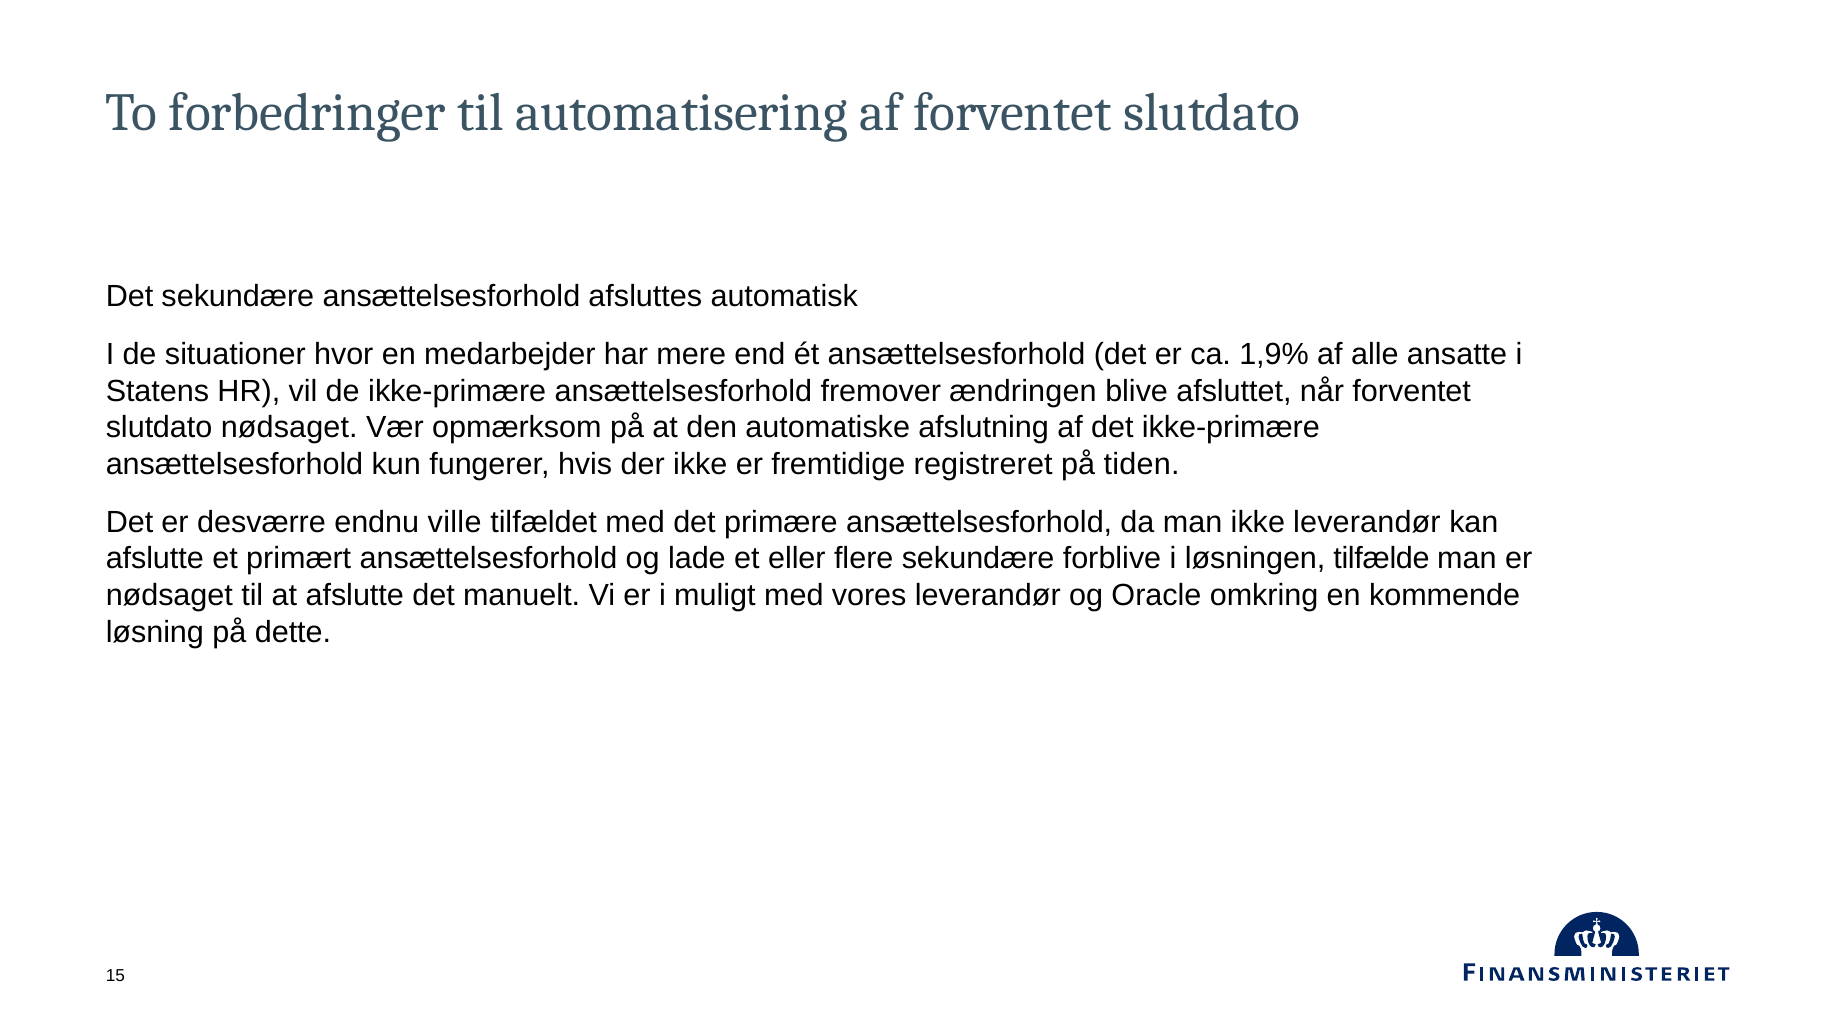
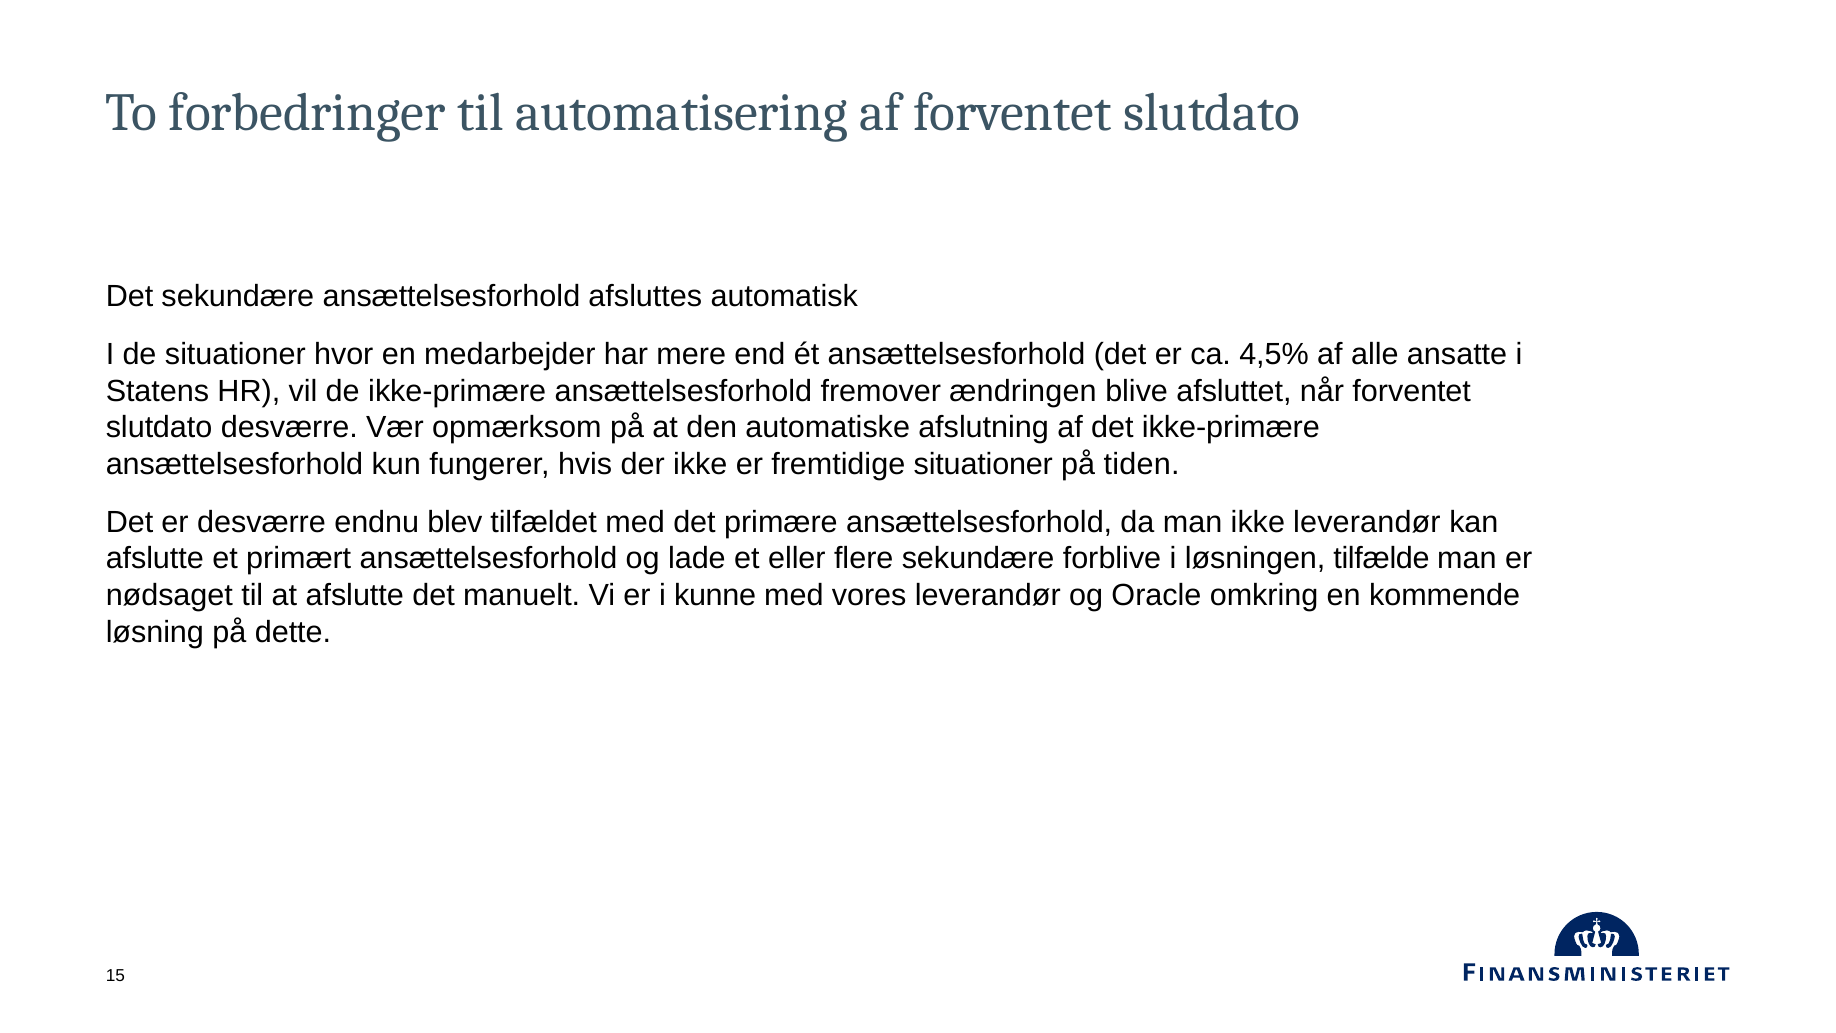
1,9%: 1,9% -> 4,5%
slutdato nødsaget: nødsaget -> desværre
fremtidige registreret: registreret -> situationer
ville: ville -> blev
muligt: muligt -> kunne
